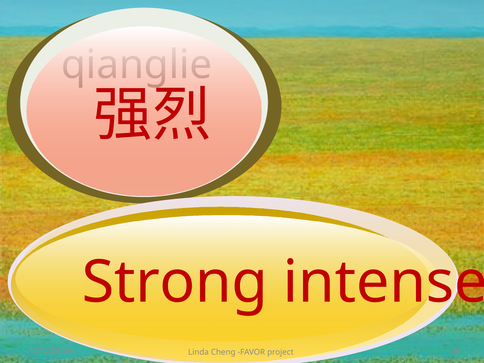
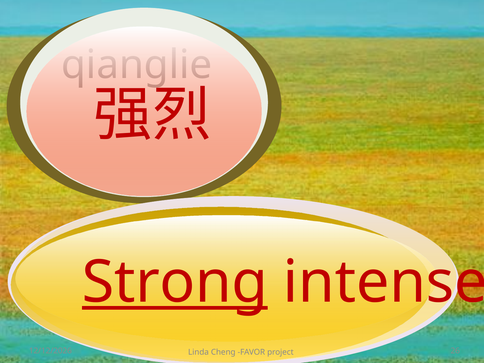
Strong underline: none -> present
